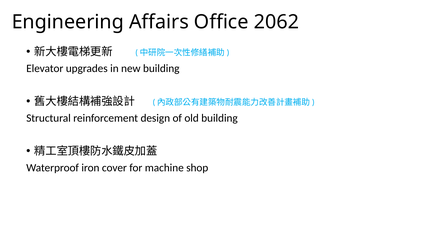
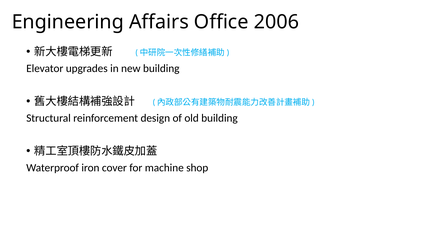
2062: 2062 -> 2006
